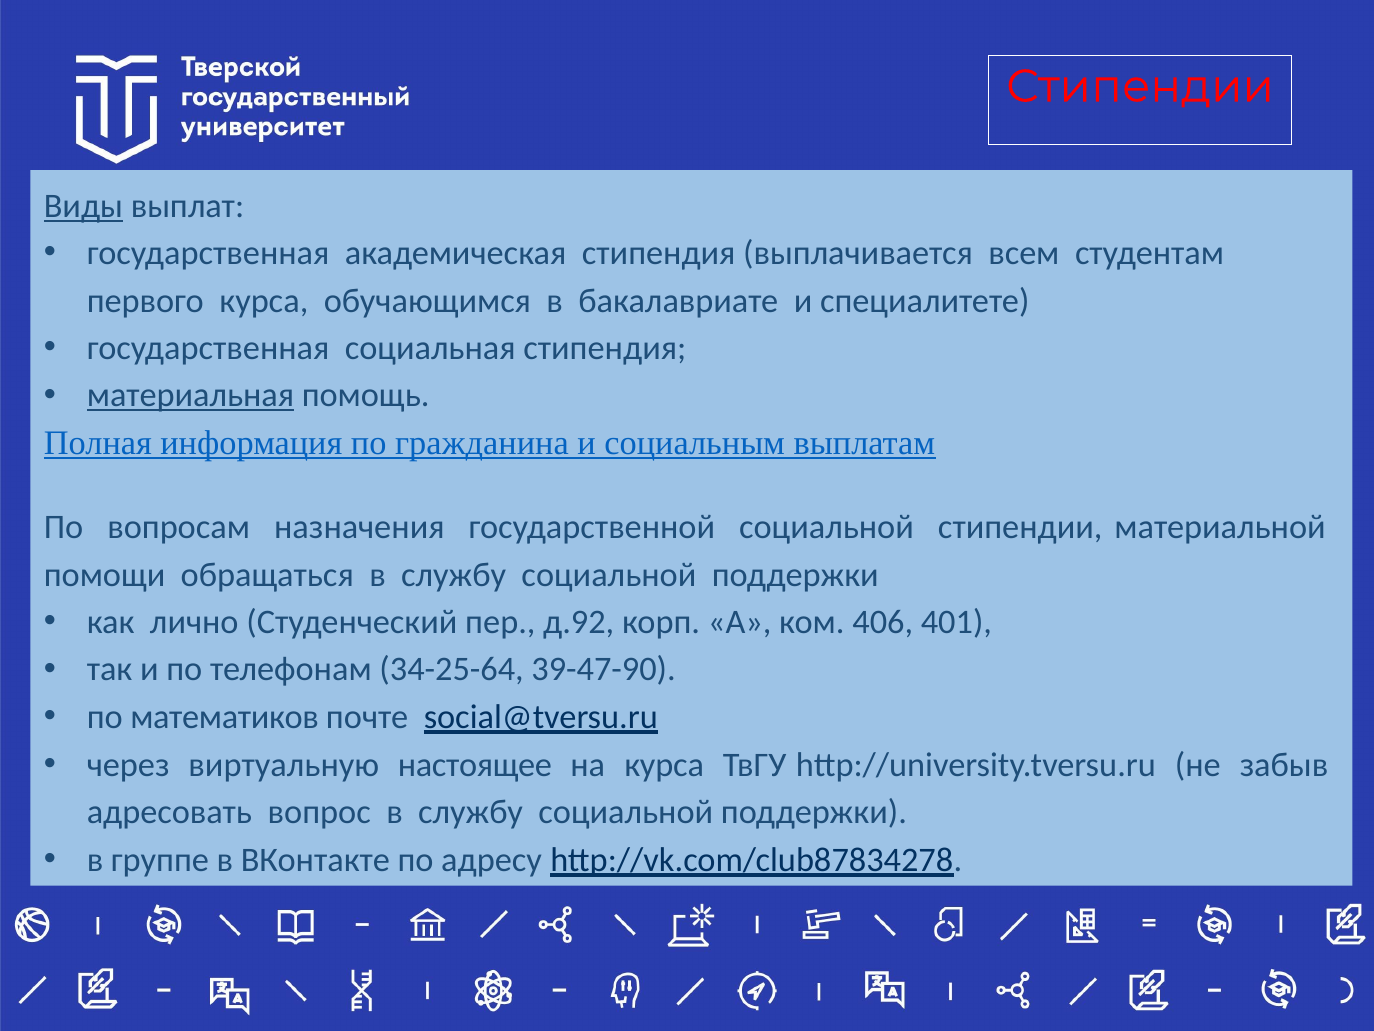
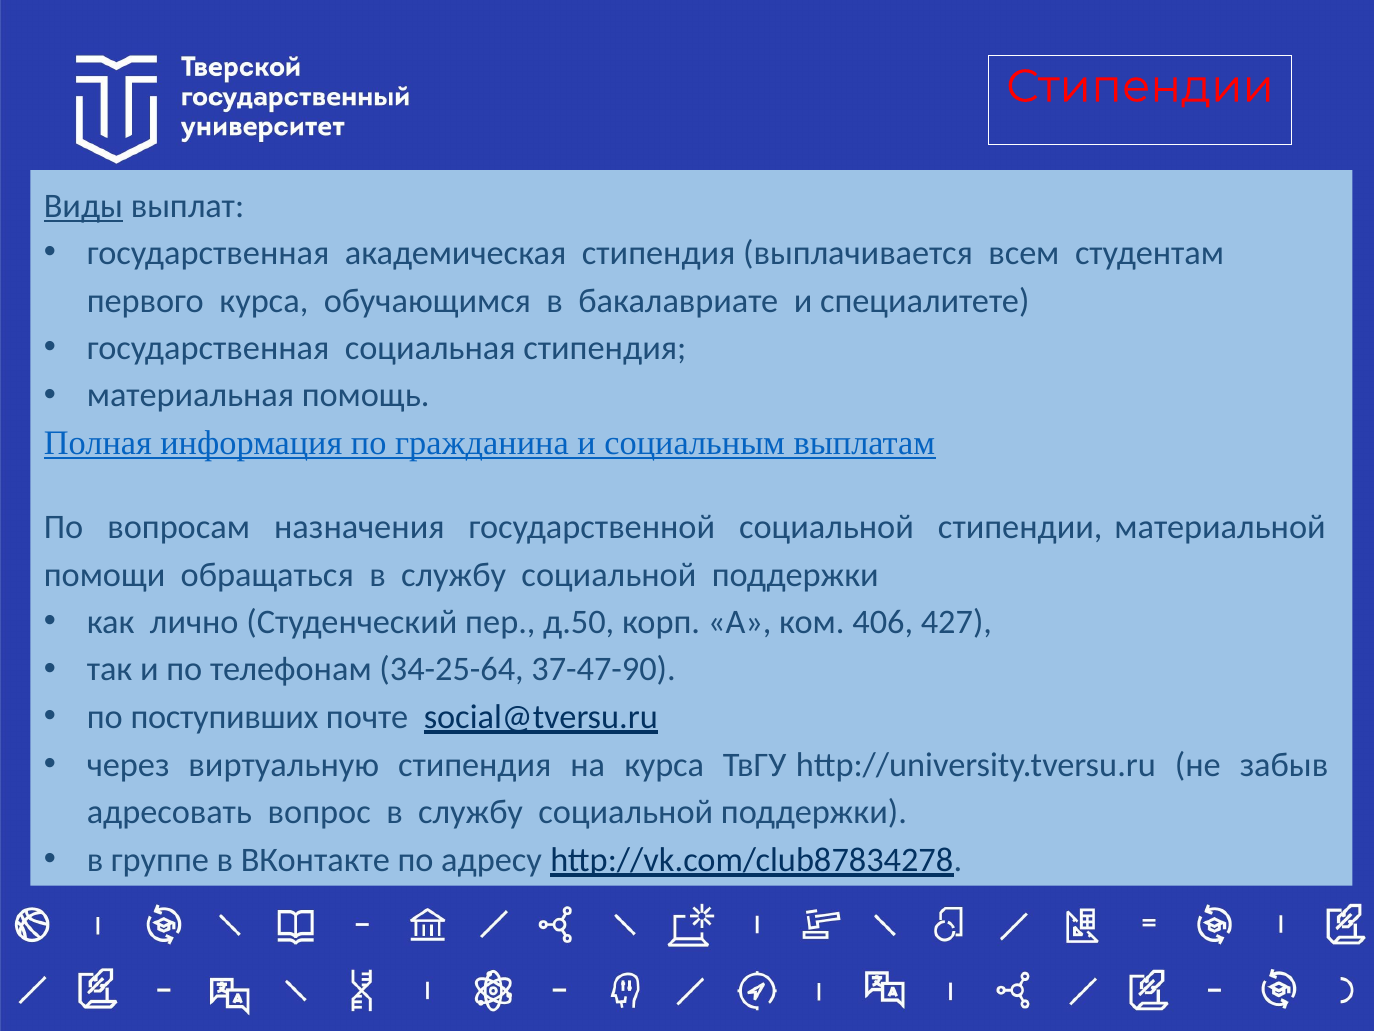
материальная underline: present -> none
д.92: д.92 -> д.50
401: 401 -> 427
39-47-90: 39-47-90 -> 37-47-90
математиков: математиков -> поступивших
виртуальную настоящее: настоящее -> стипендия
